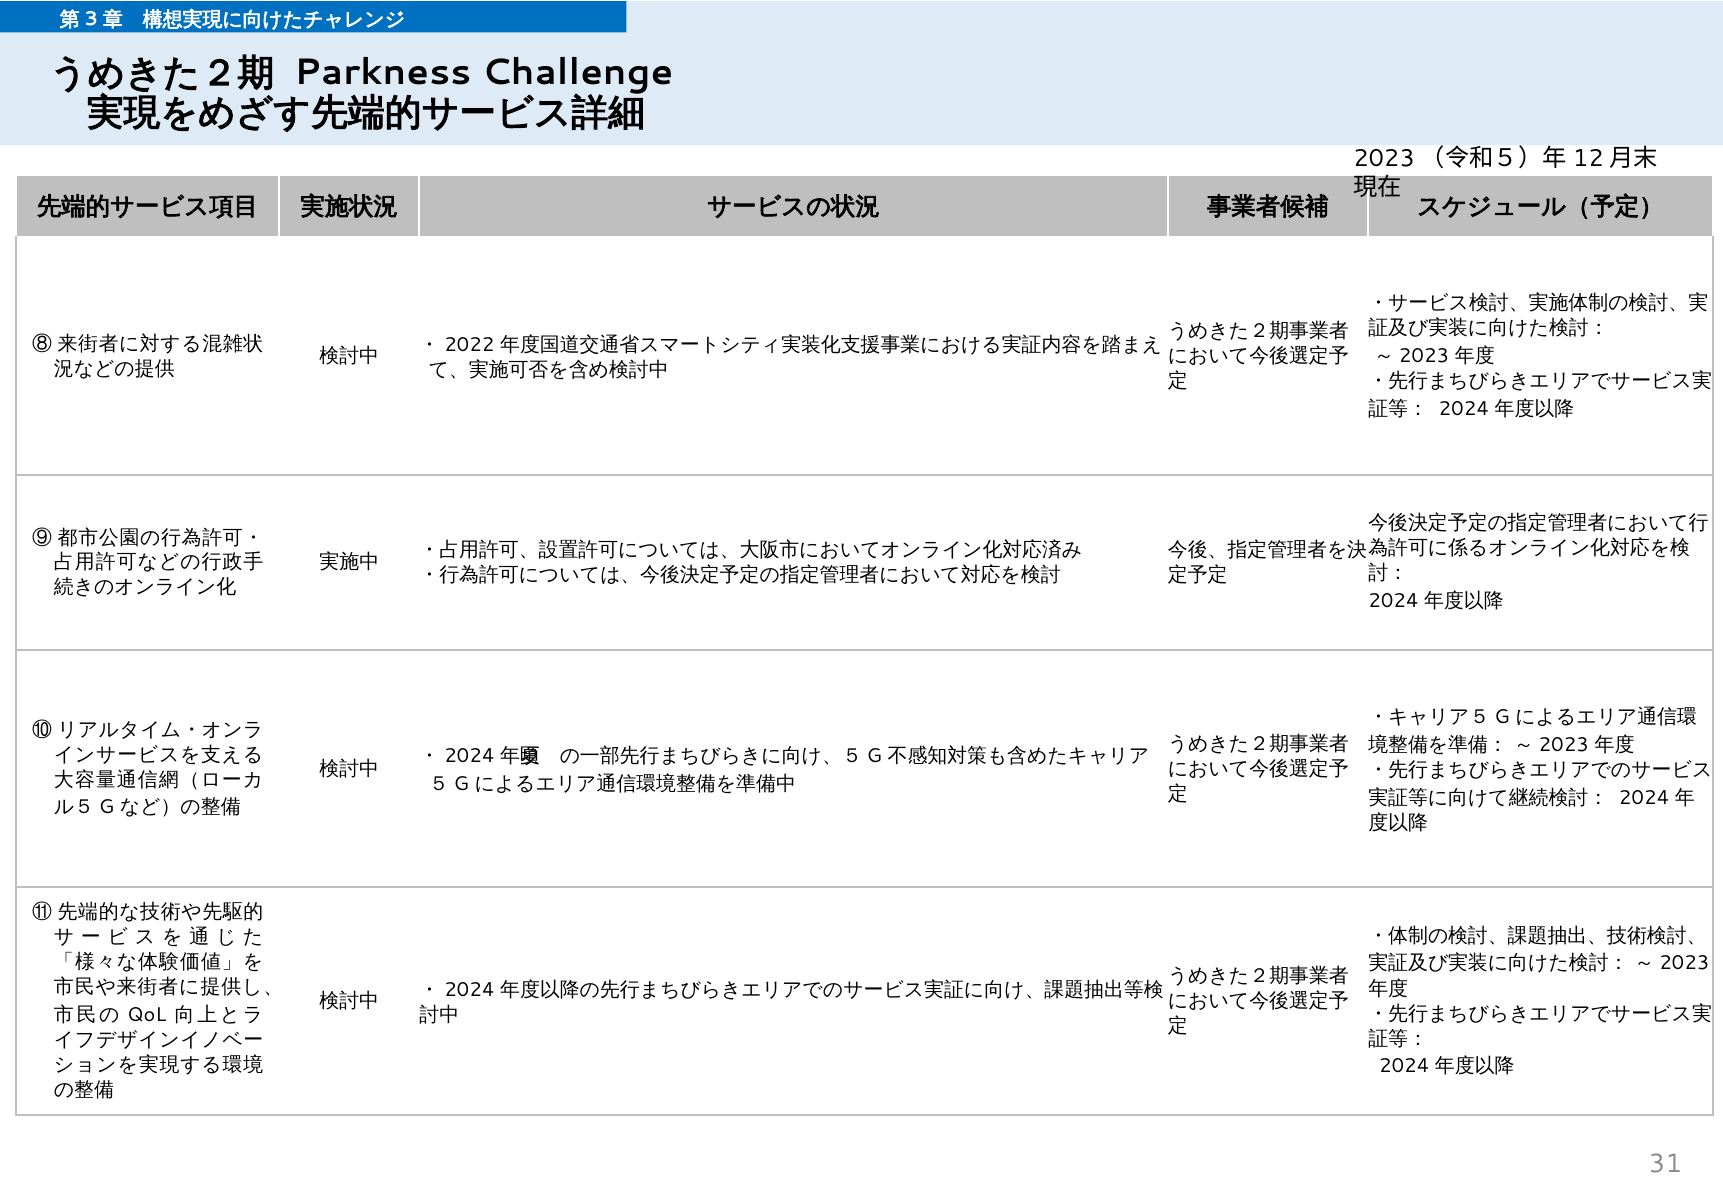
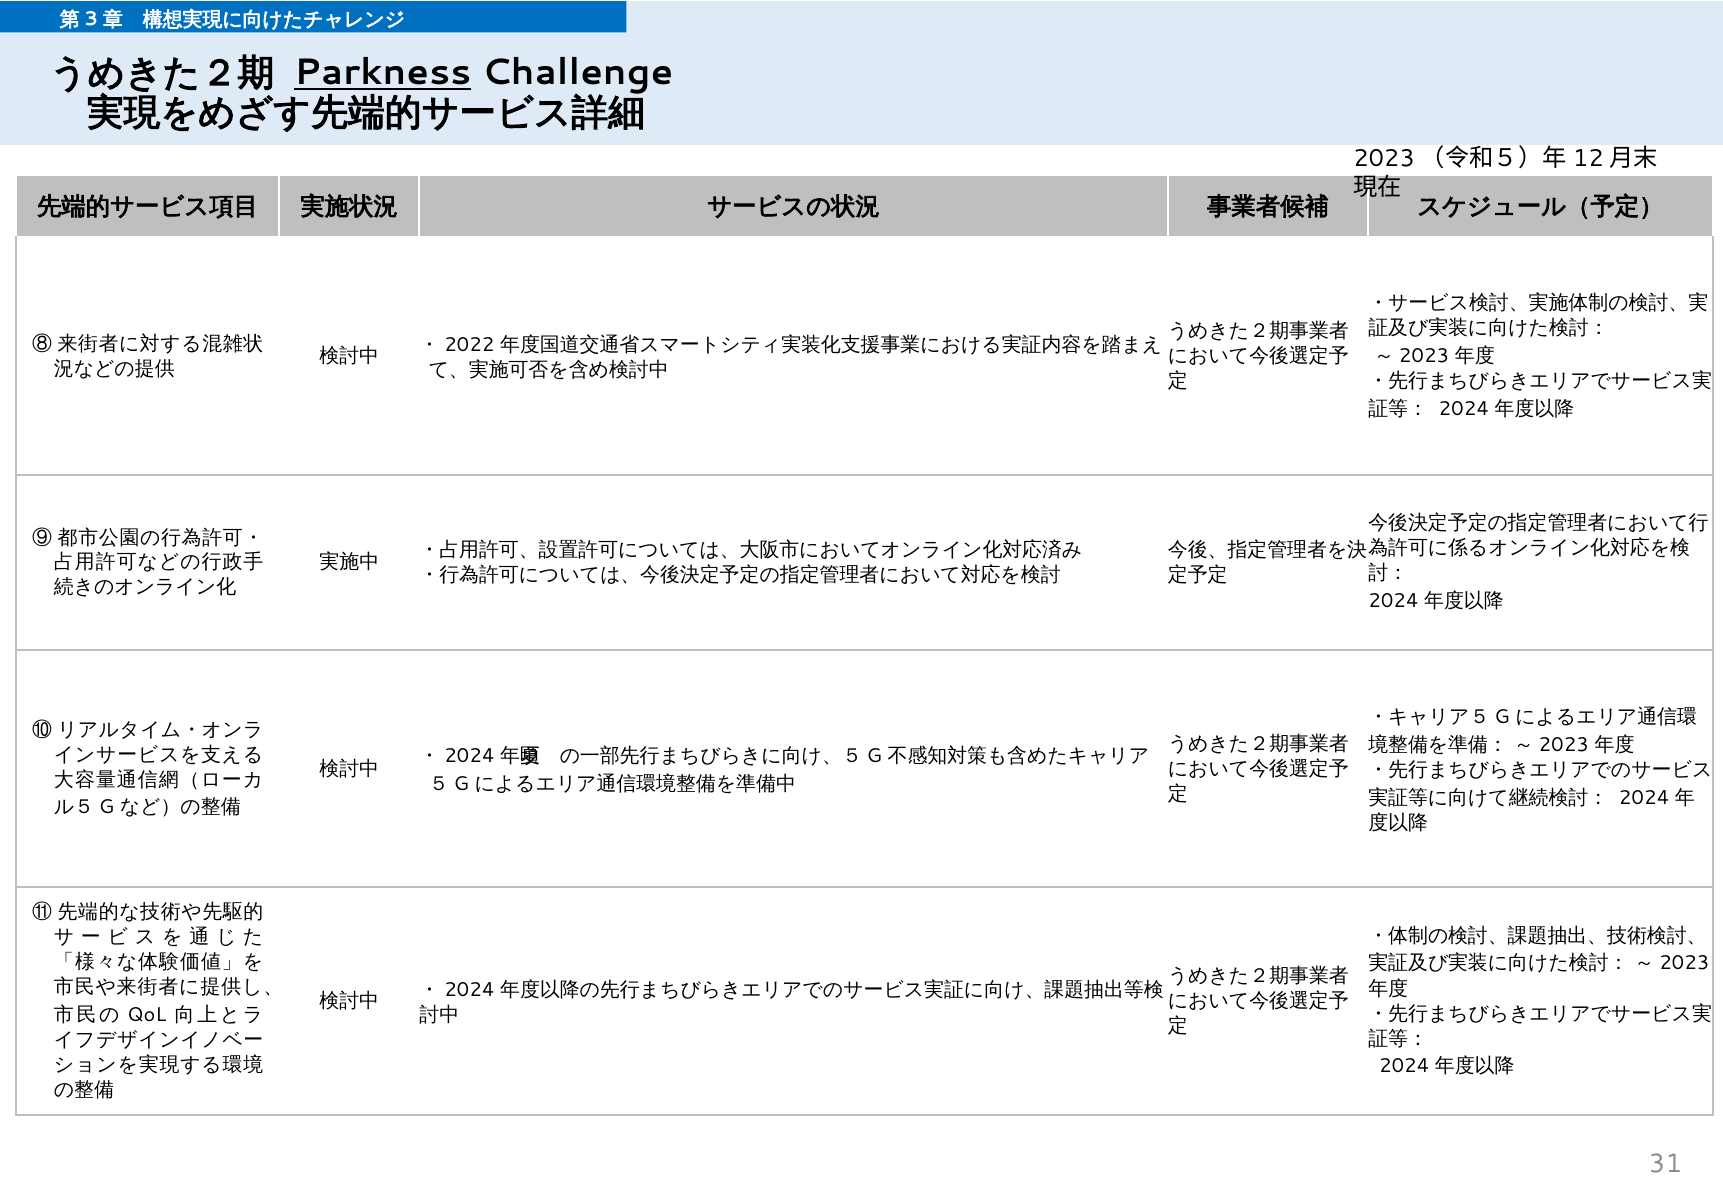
Parkness underline: none -> present
